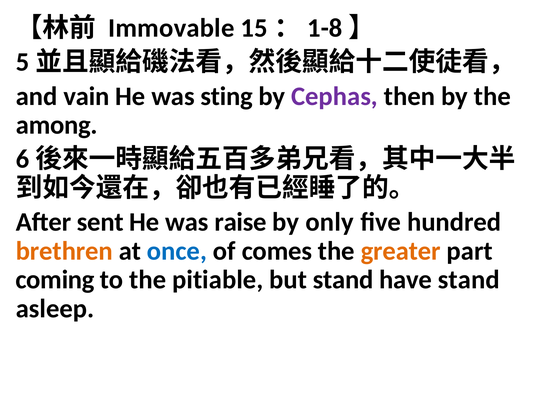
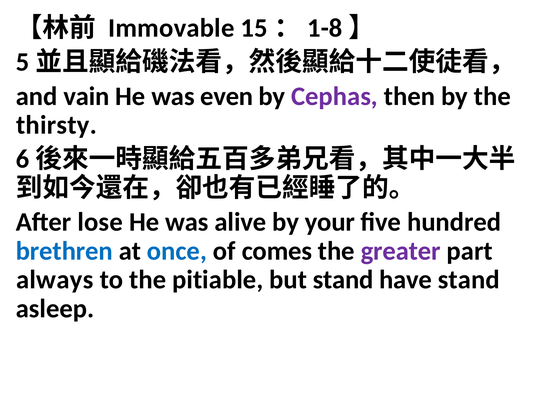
sting: sting -> even
among: among -> thirsty
sent: sent -> lose
raise: raise -> alive
only: only -> your
brethren colour: orange -> blue
greater colour: orange -> purple
coming: coming -> always
